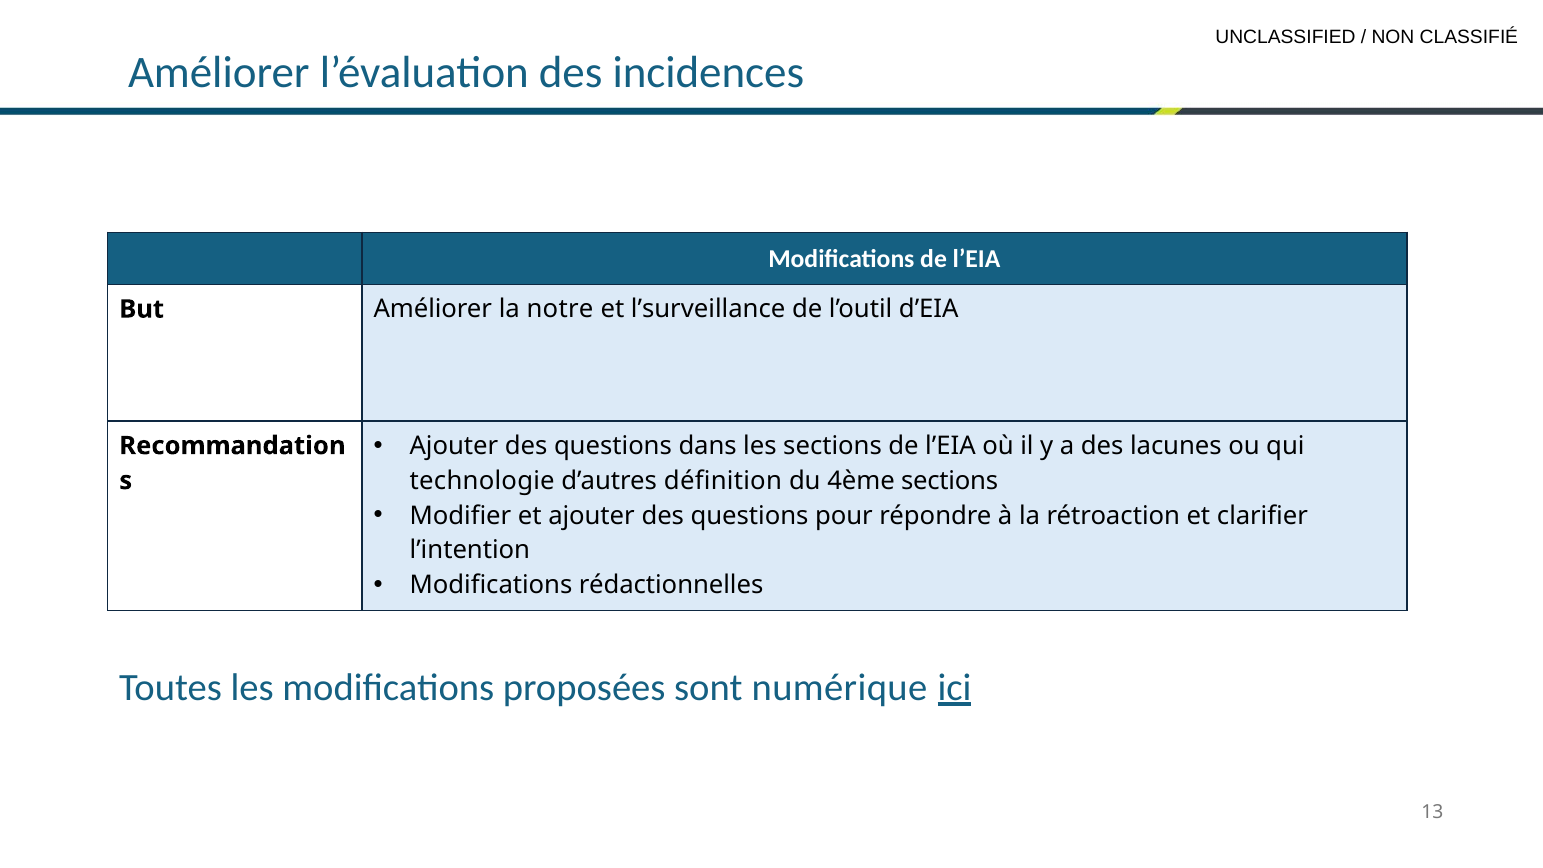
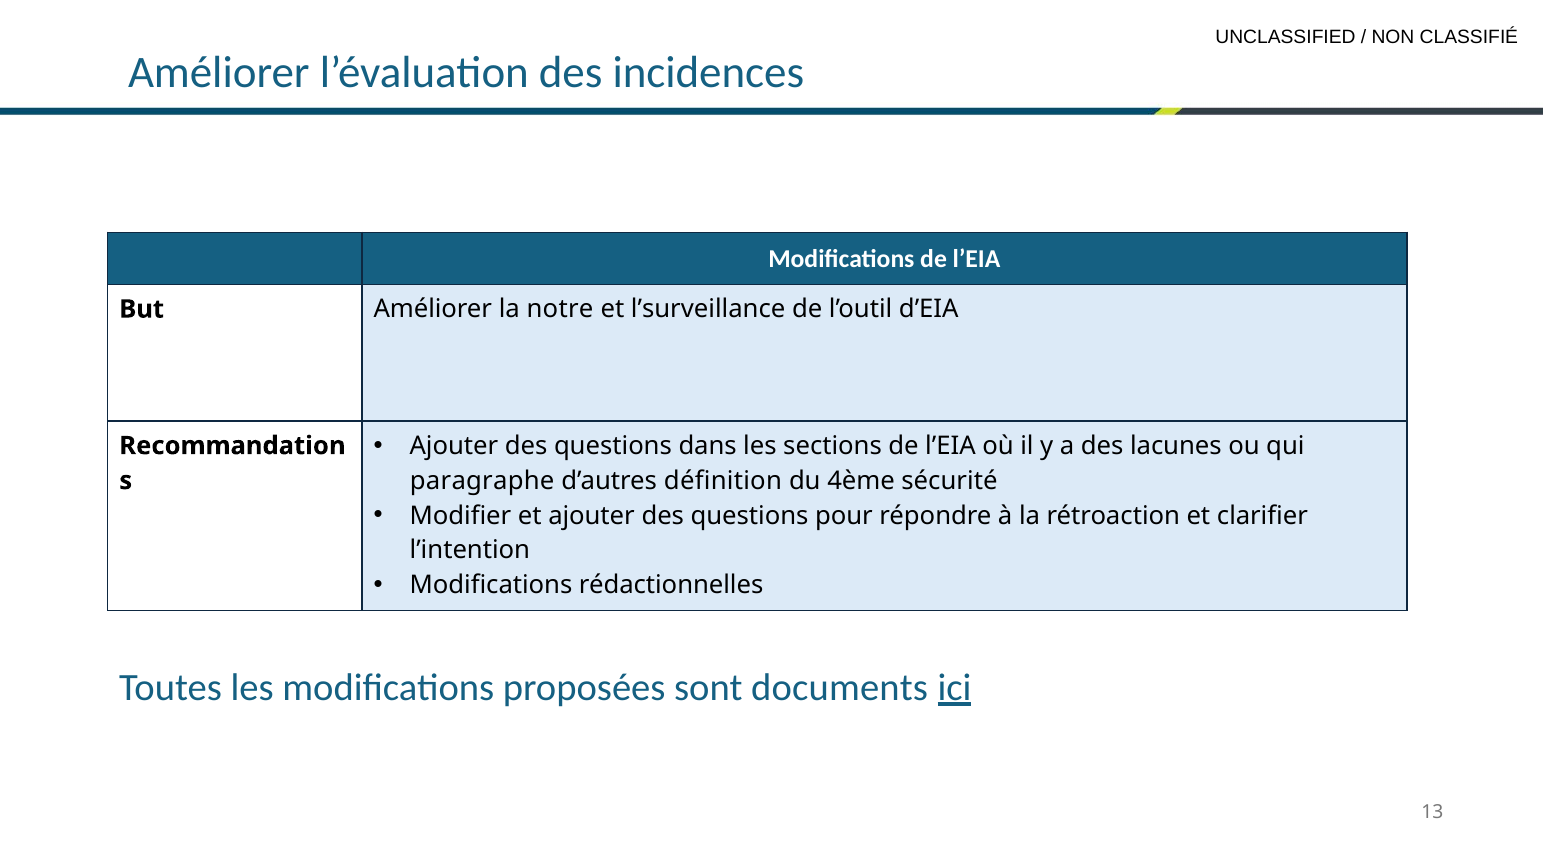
technologie: technologie -> paragraphe
4ème sections: sections -> sécurité
numérique: numérique -> documents
